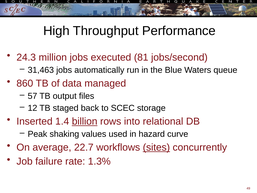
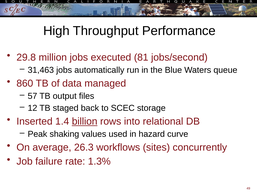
24.3: 24.3 -> 29.8
22.7: 22.7 -> 26.3
sites underline: present -> none
